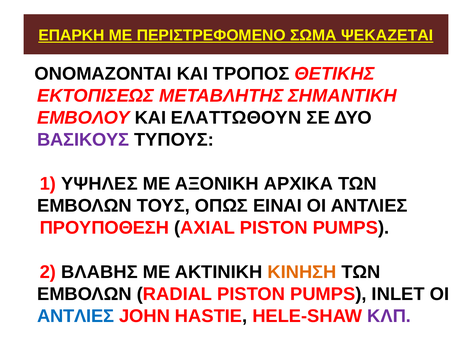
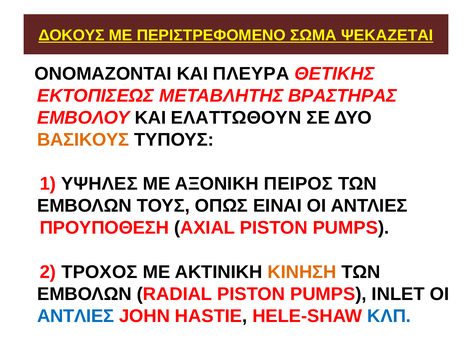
ΕΠΑΡΚΗ: ΕΠΑΡΚΗ -> ΔΟΚΟΥΣ
ΤΡΟΠΟΣ: ΤΡΟΠΟΣ -> ΠΛΕΥΡΑ
ΣΗΜΑΝΤΙΚΗ: ΣΗΜΑΝΤΙΚΗ -> ΒΡΑΣΤΗΡΑΣ
ΒΑΣΙΚΟΥΣ colour: purple -> orange
ΑΡΧΙΚΑ: ΑΡΧΙΚΑ -> ΠΕΙΡΟΣ
ΒΛΑΒΗΣ: ΒΛΑΒΗΣ -> ΤΡΟΧΟΣ
ΚΛΠ colour: purple -> blue
